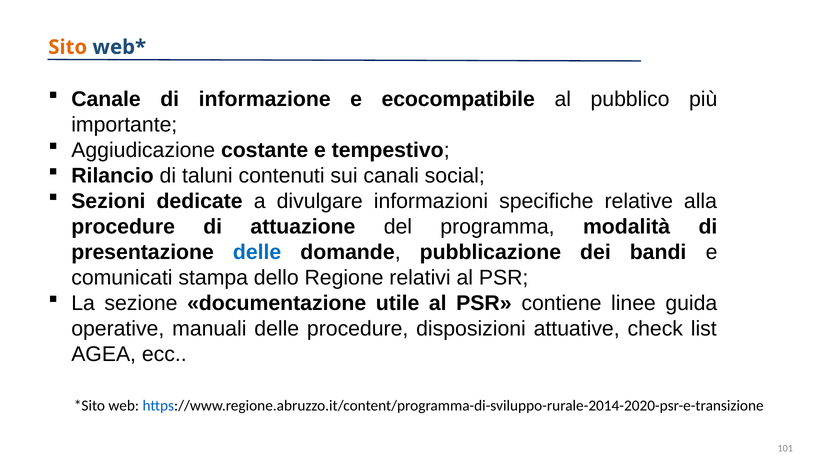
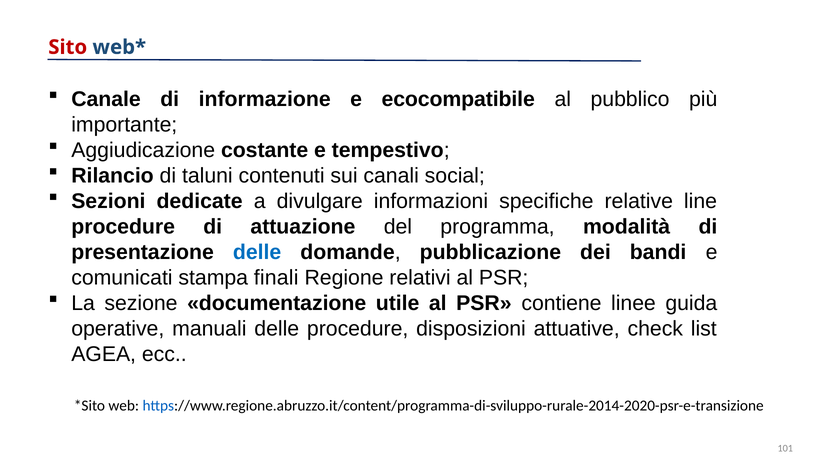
Sito colour: orange -> red
alla: alla -> line
dello: dello -> finali
